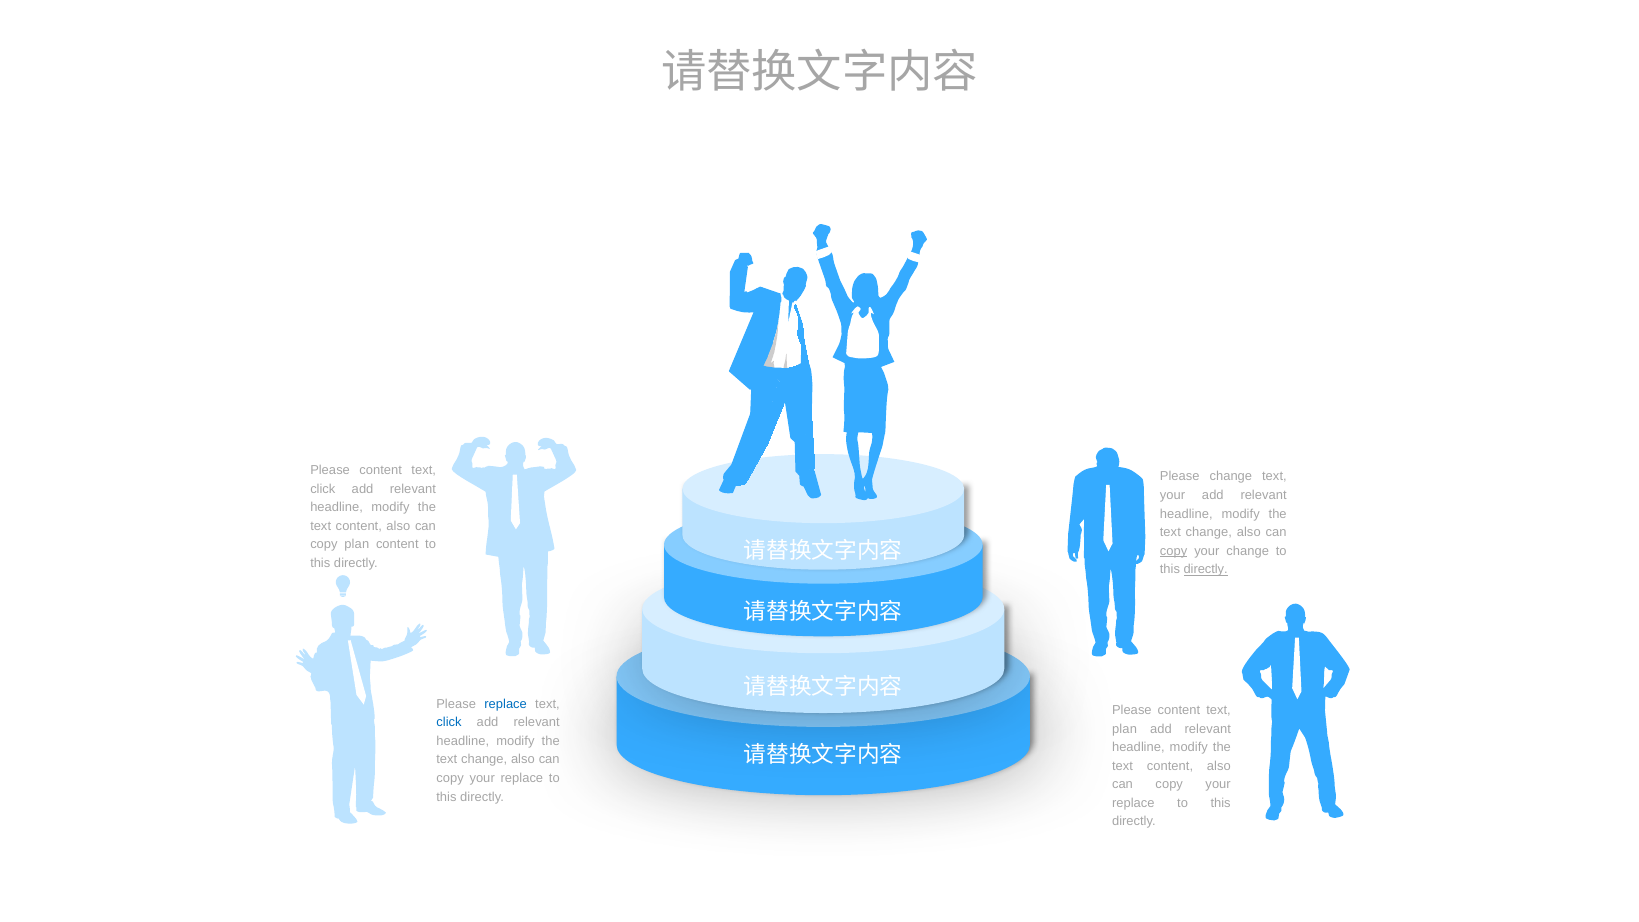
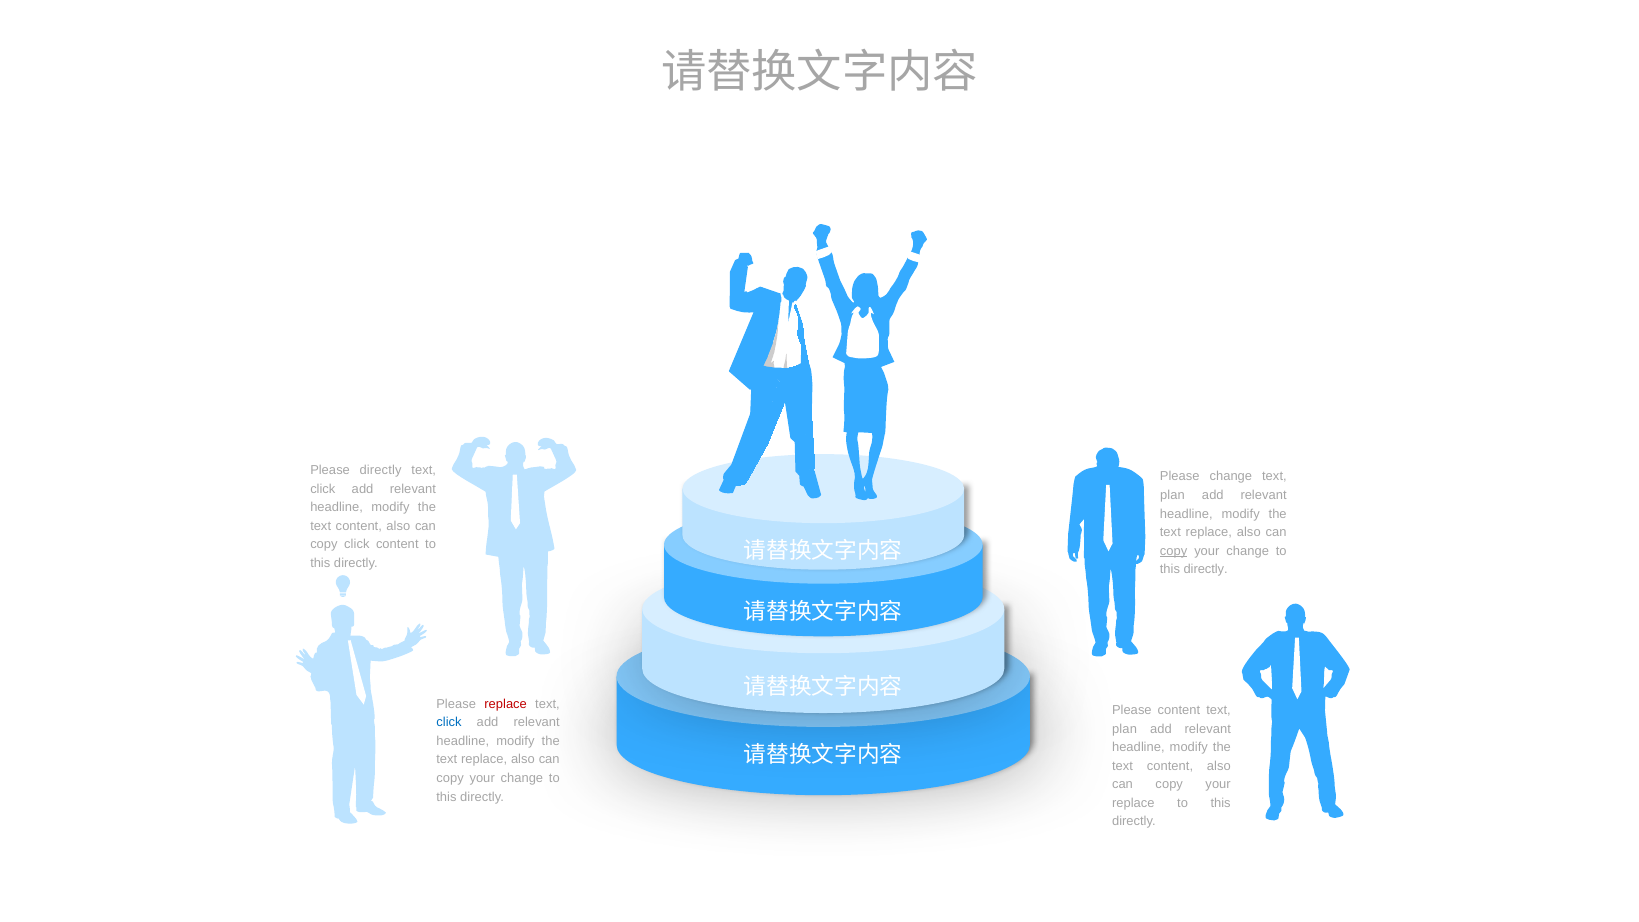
content at (381, 470): content -> directly
your at (1173, 495): your -> plan
change at (1209, 532): change -> replace
copy plan: plan -> click
directly at (1206, 570) underline: present -> none
replace at (506, 704) colour: blue -> red
change at (484, 760): change -> replace
replace at (522, 778): replace -> change
